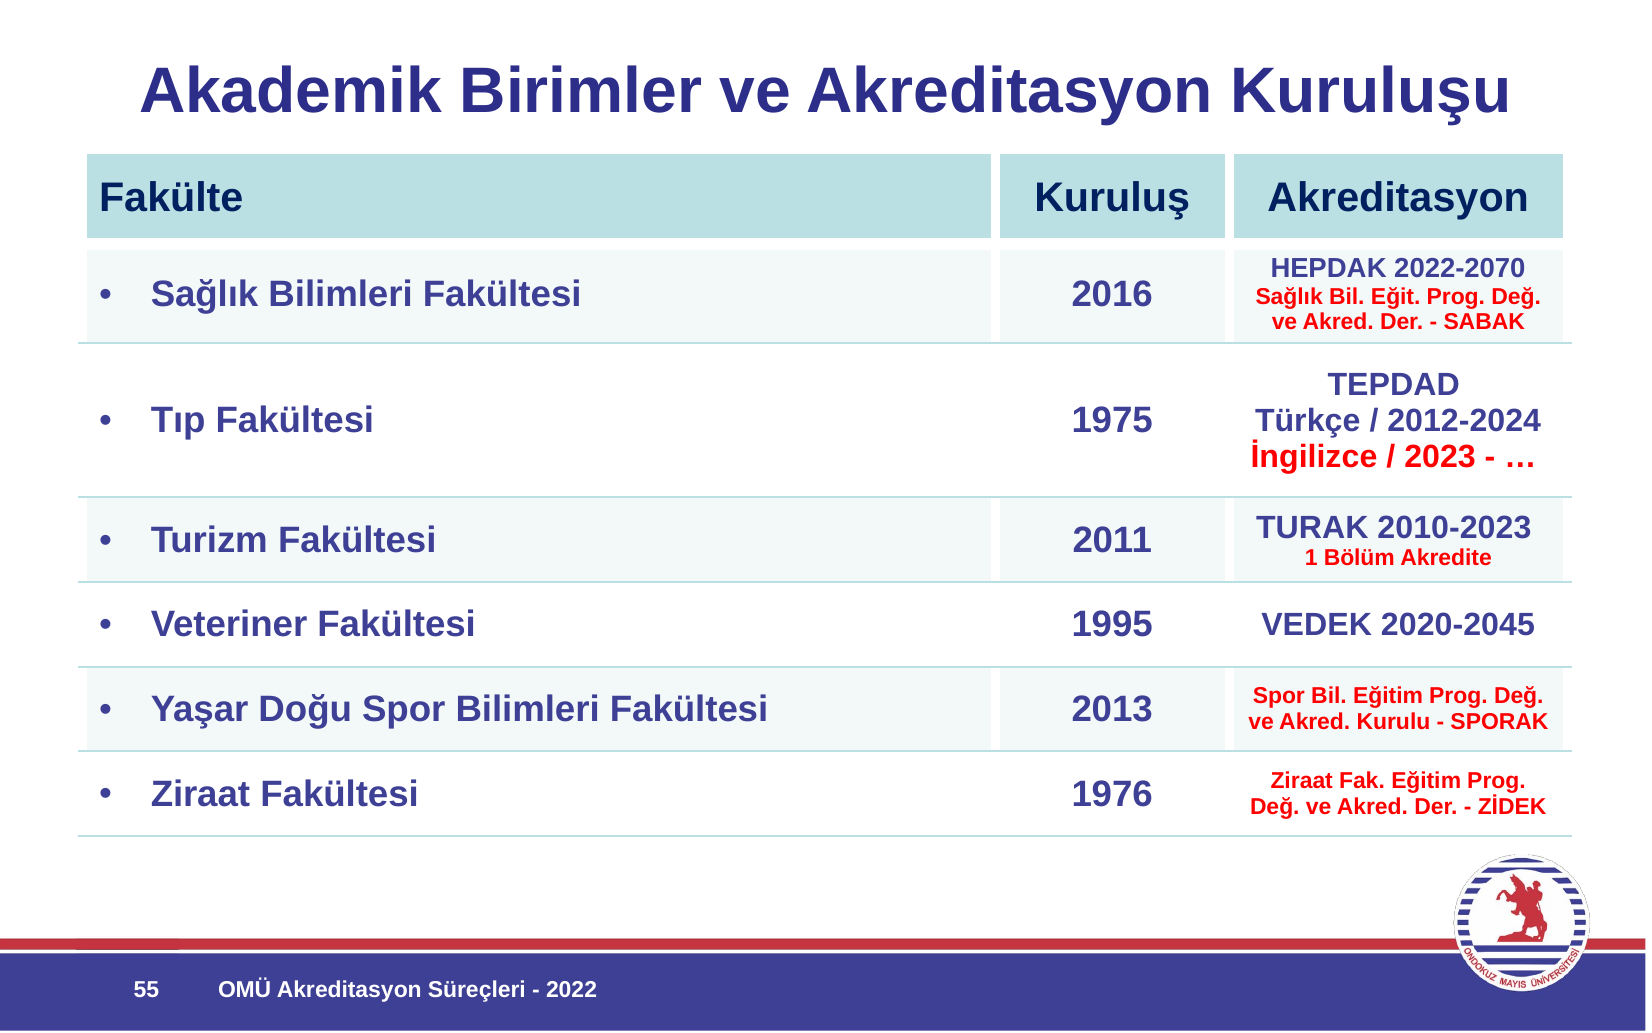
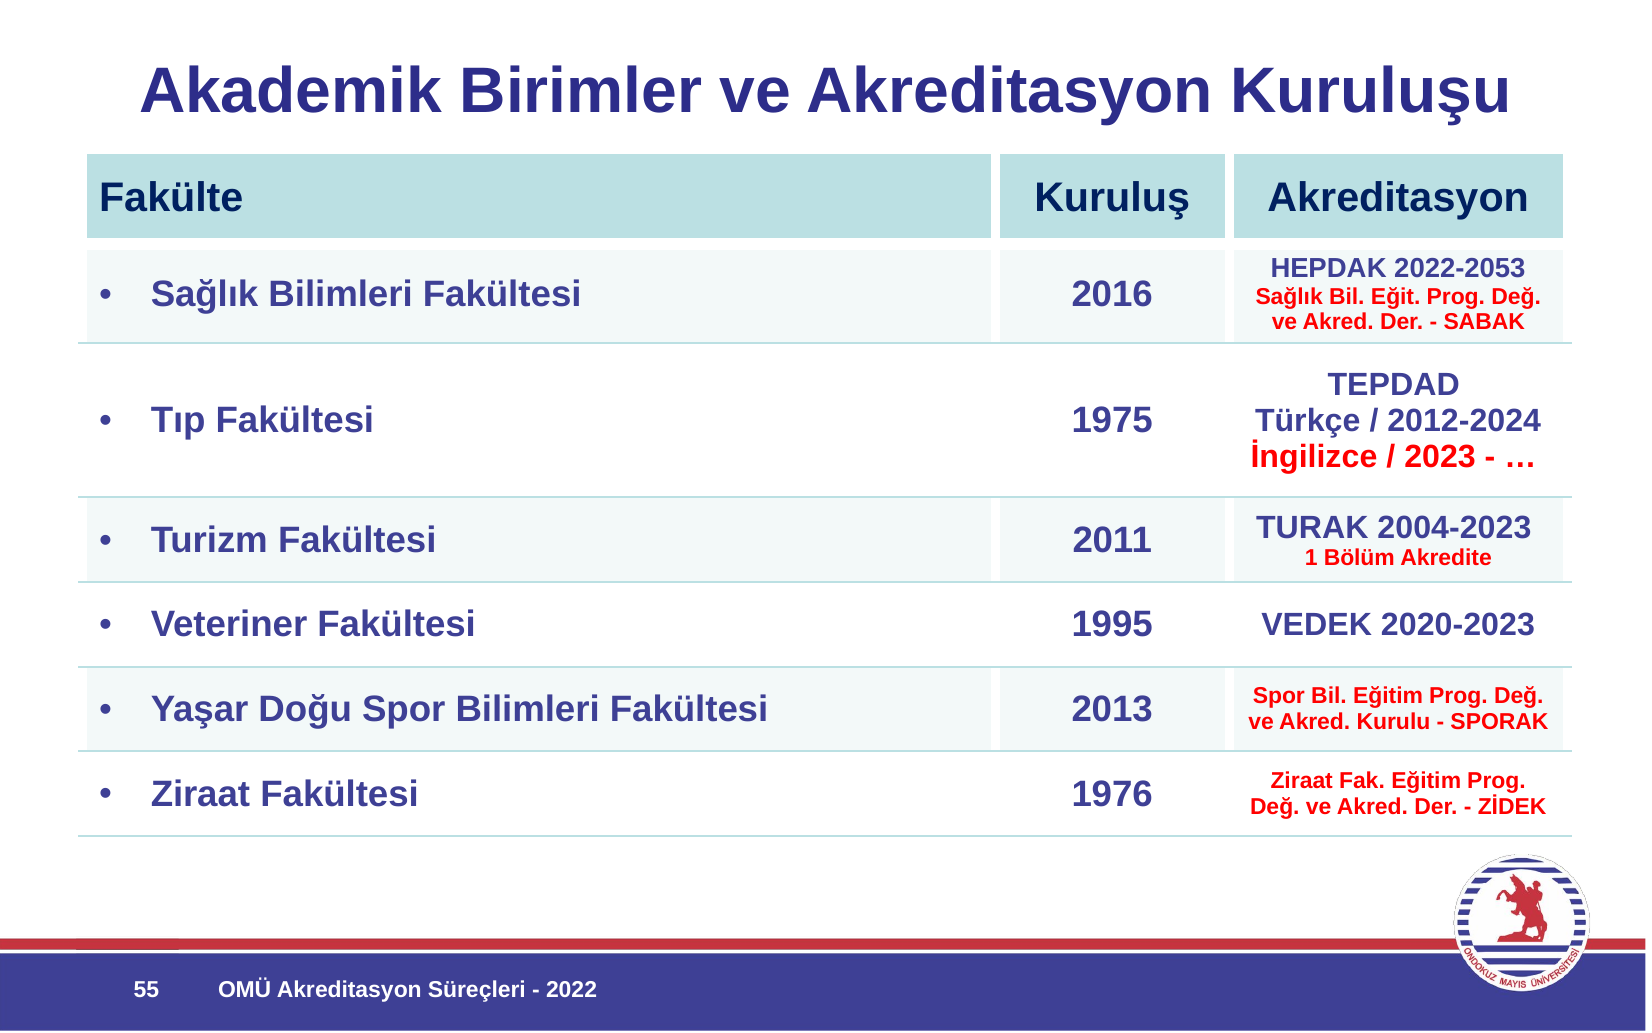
2022-2070: 2022-2070 -> 2022-2053
2010-2023: 2010-2023 -> 2004-2023
2020-2045: 2020-2045 -> 2020-2023
